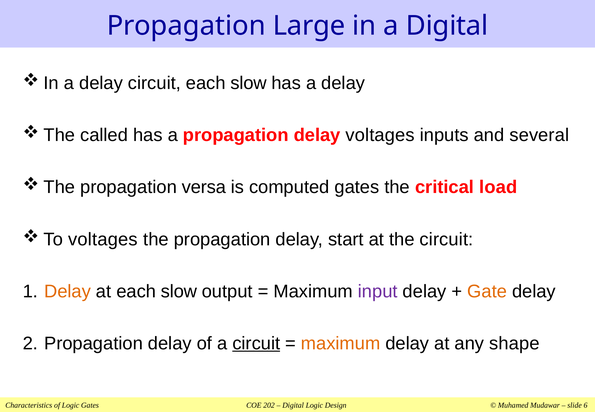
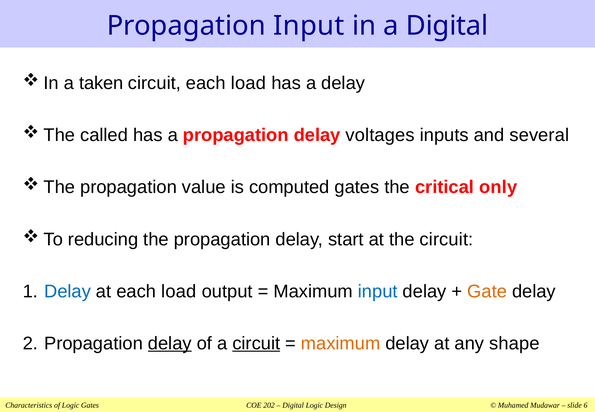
Propagation Large: Large -> Input
delay at (101, 83): delay -> taken
circuit each slow: slow -> load
versa: versa -> value
load: load -> only
voltages at (103, 239): voltages -> reducing
Delay at (68, 291) colour: orange -> blue
at each slow: slow -> load
input at (378, 291) colour: purple -> blue
delay at (170, 343) underline: none -> present
